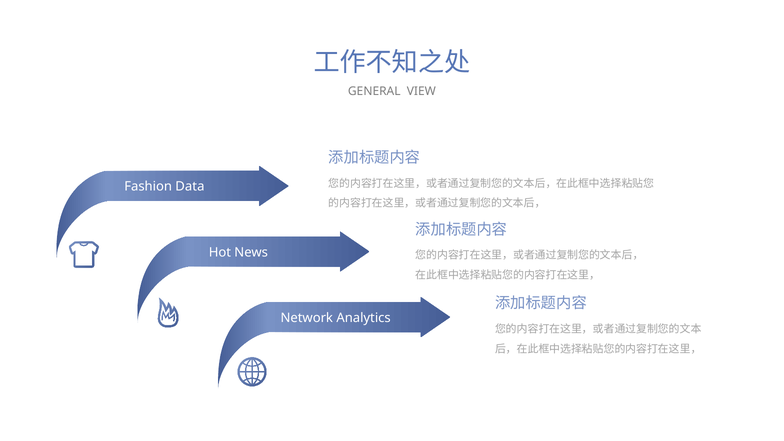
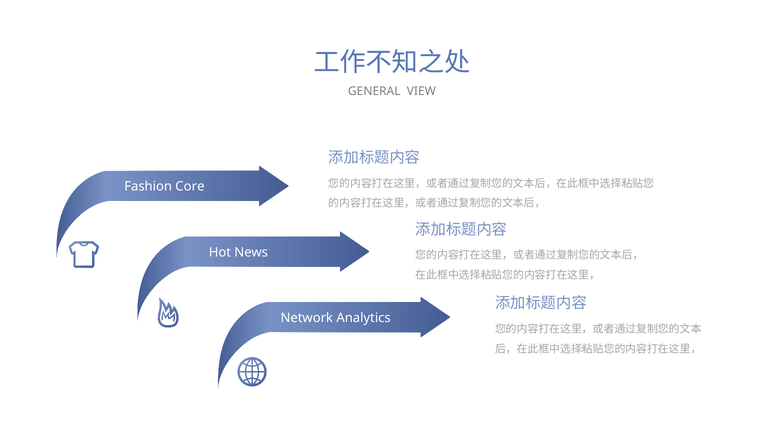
Data: Data -> Core
